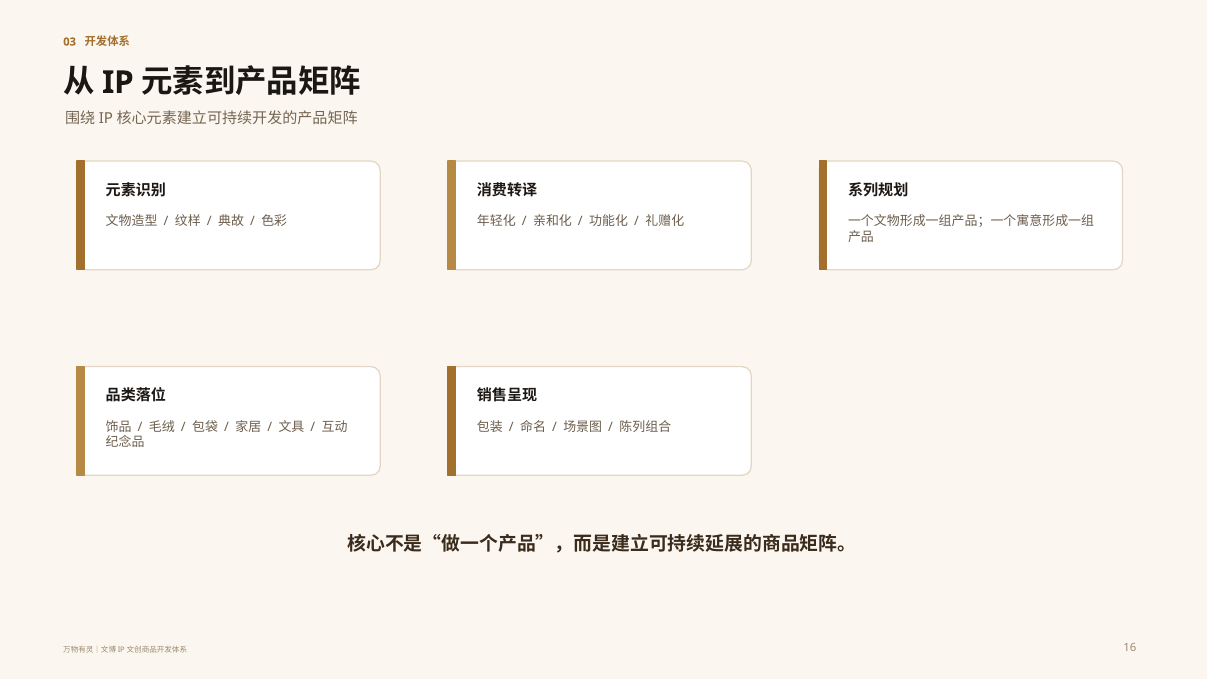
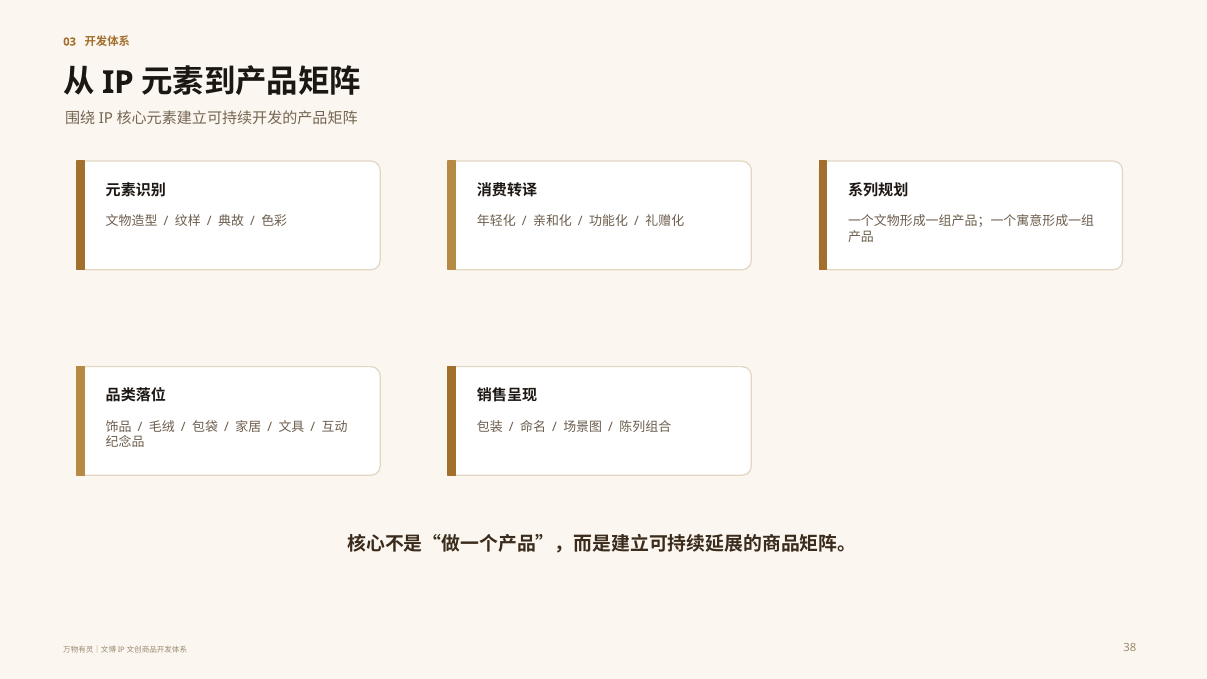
16: 16 -> 38
